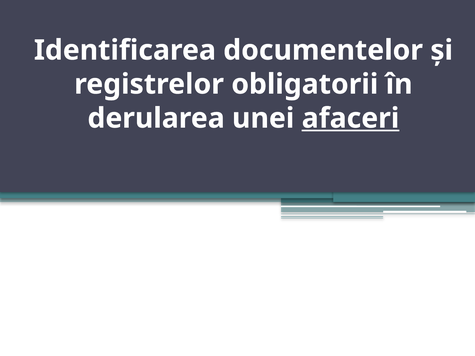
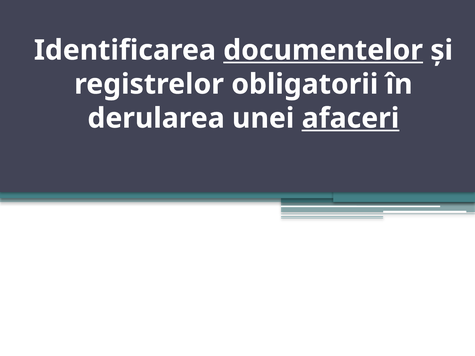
documentelor underline: none -> present
